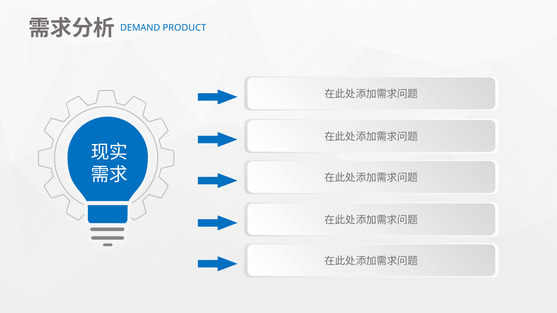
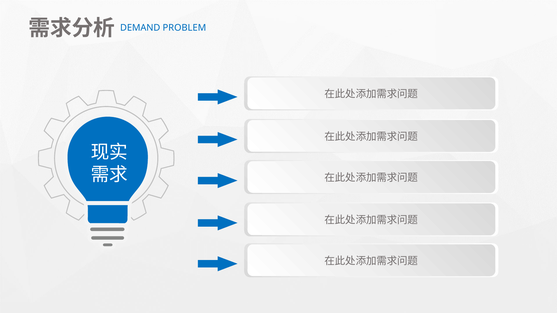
PRODUCT: PRODUCT -> PROBLEM
